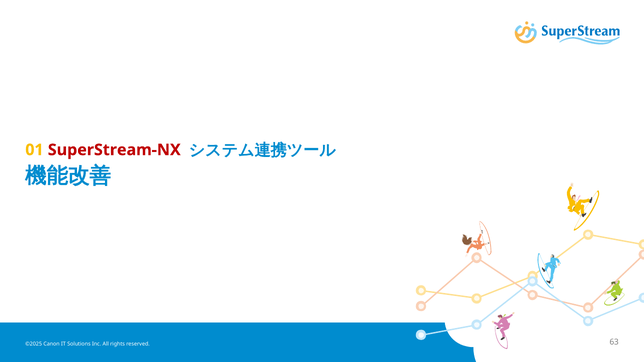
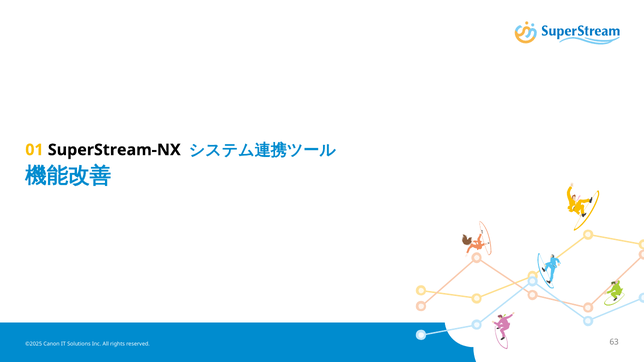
SuperStream-NX colour: red -> black
